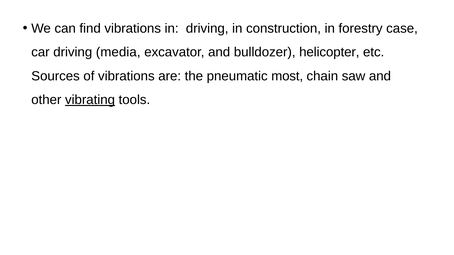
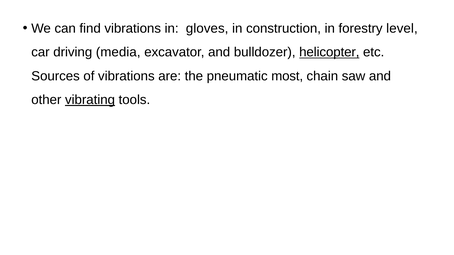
in driving: driving -> gloves
case: case -> level
helicopter underline: none -> present
